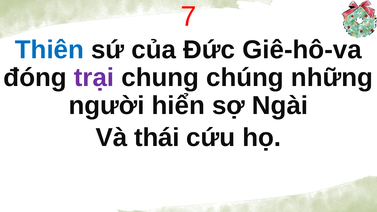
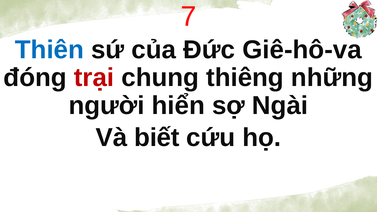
trại colour: purple -> red
chúng: chúng -> thiêng
thái: thái -> biết
